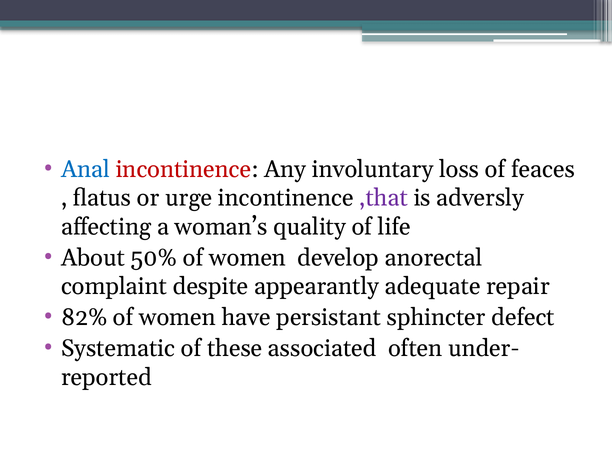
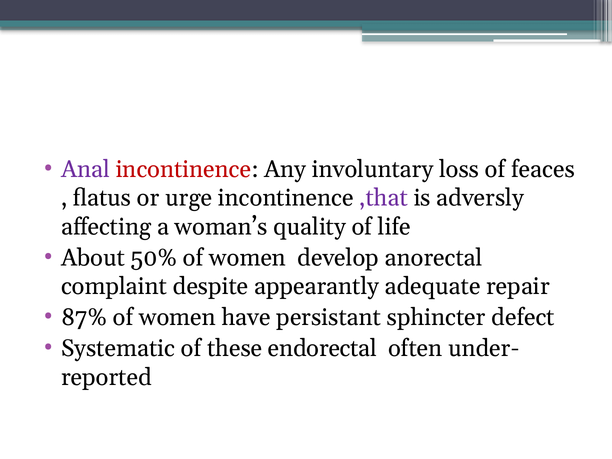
Anal colour: blue -> purple
82%: 82% -> 87%
associated: associated -> endorectal
